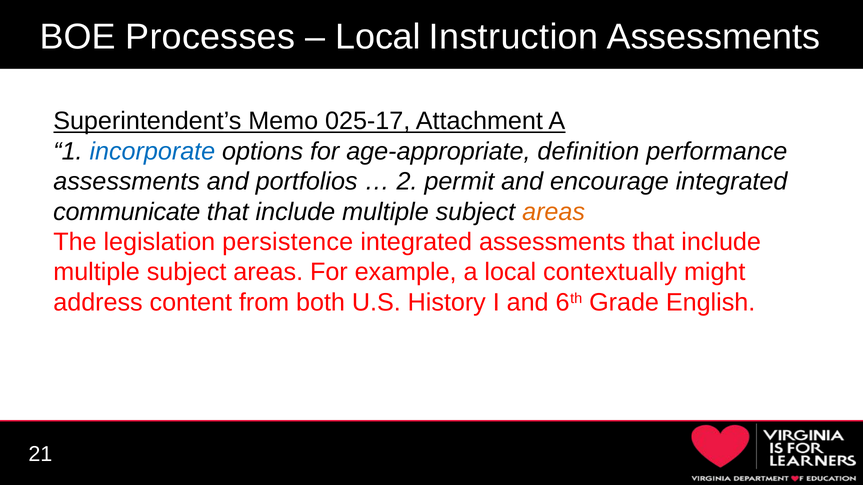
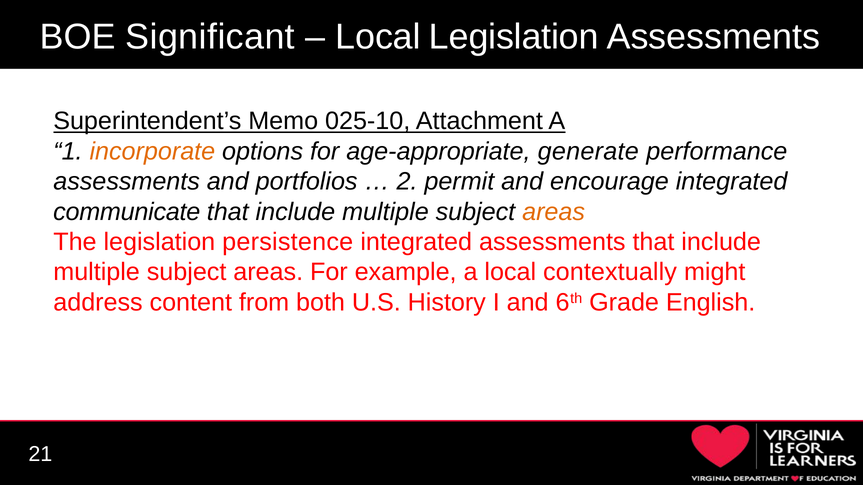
Processes: Processes -> Significant
Local Instruction: Instruction -> Legislation
025-17: 025-17 -> 025-10
incorporate colour: blue -> orange
definition: definition -> generate
